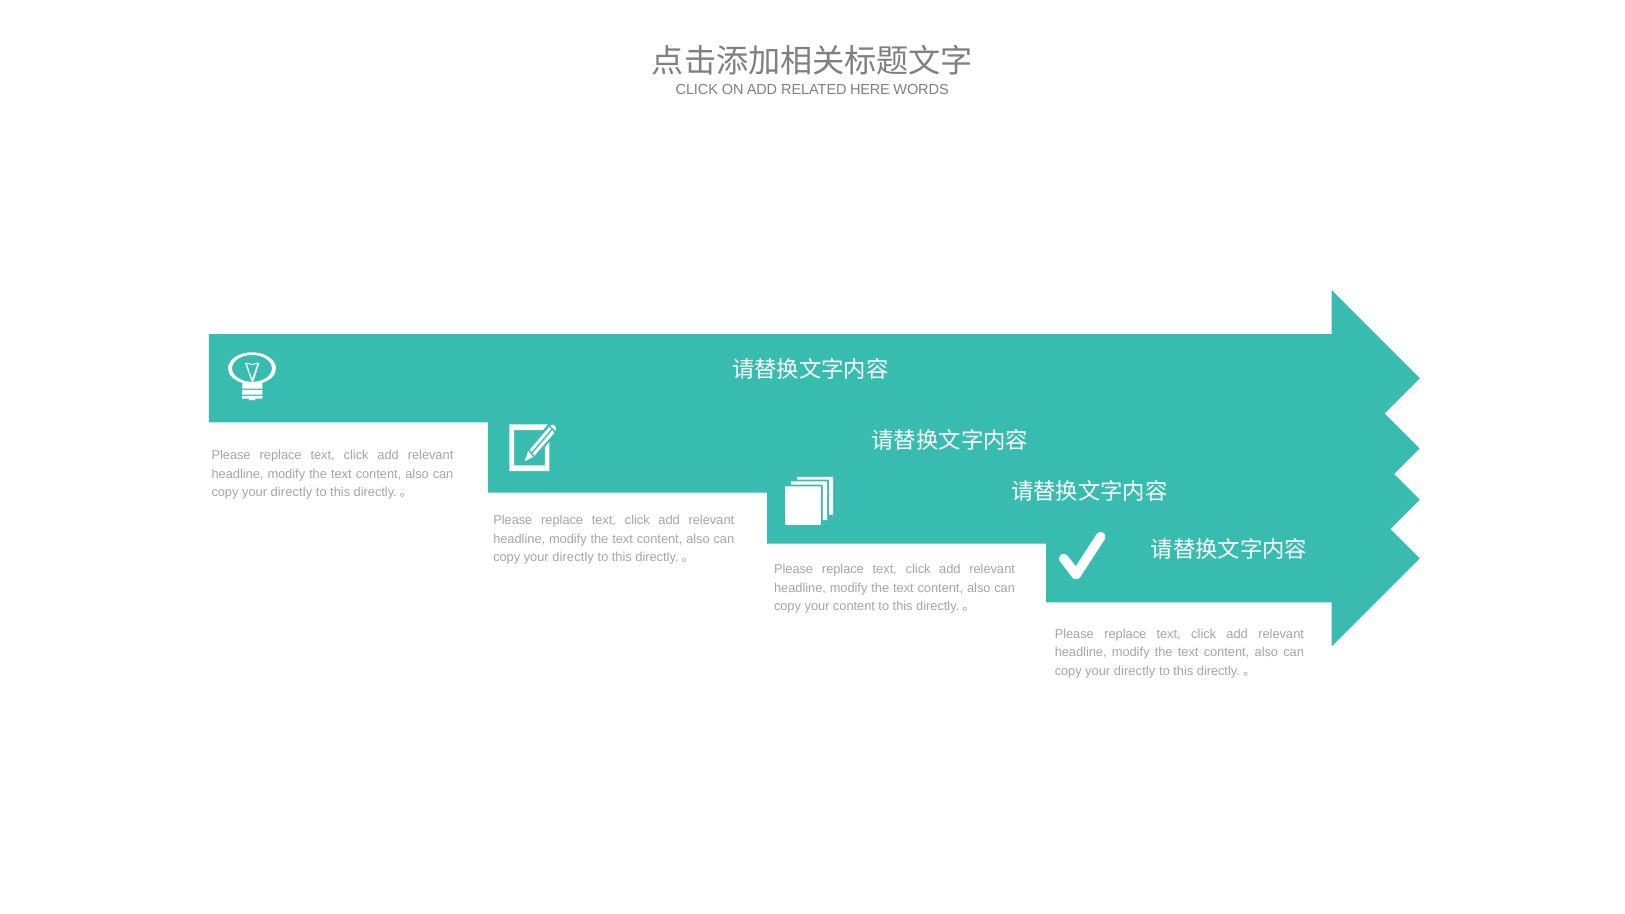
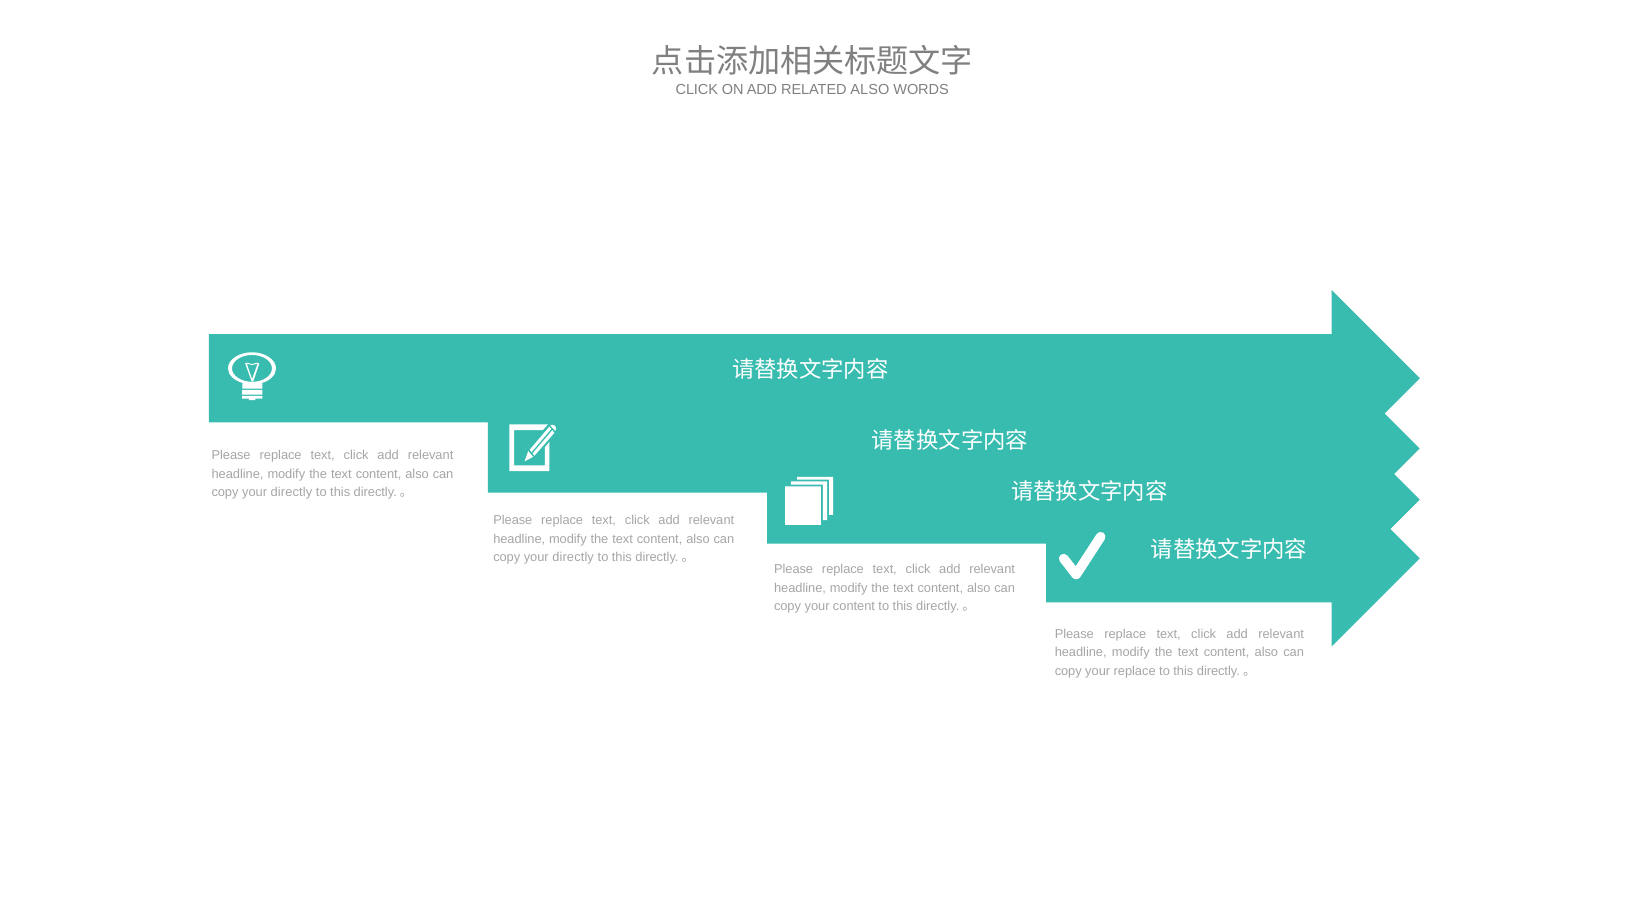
RELATED HERE: HERE -> ALSO
directly at (1135, 671): directly -> replace
